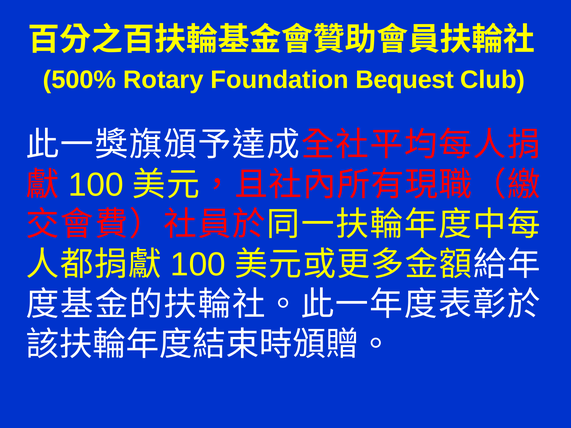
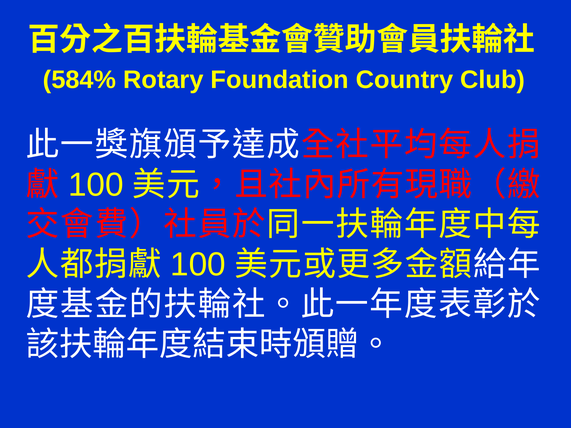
500%: 500% -> 584%
Bequest: Bequest -> Country
